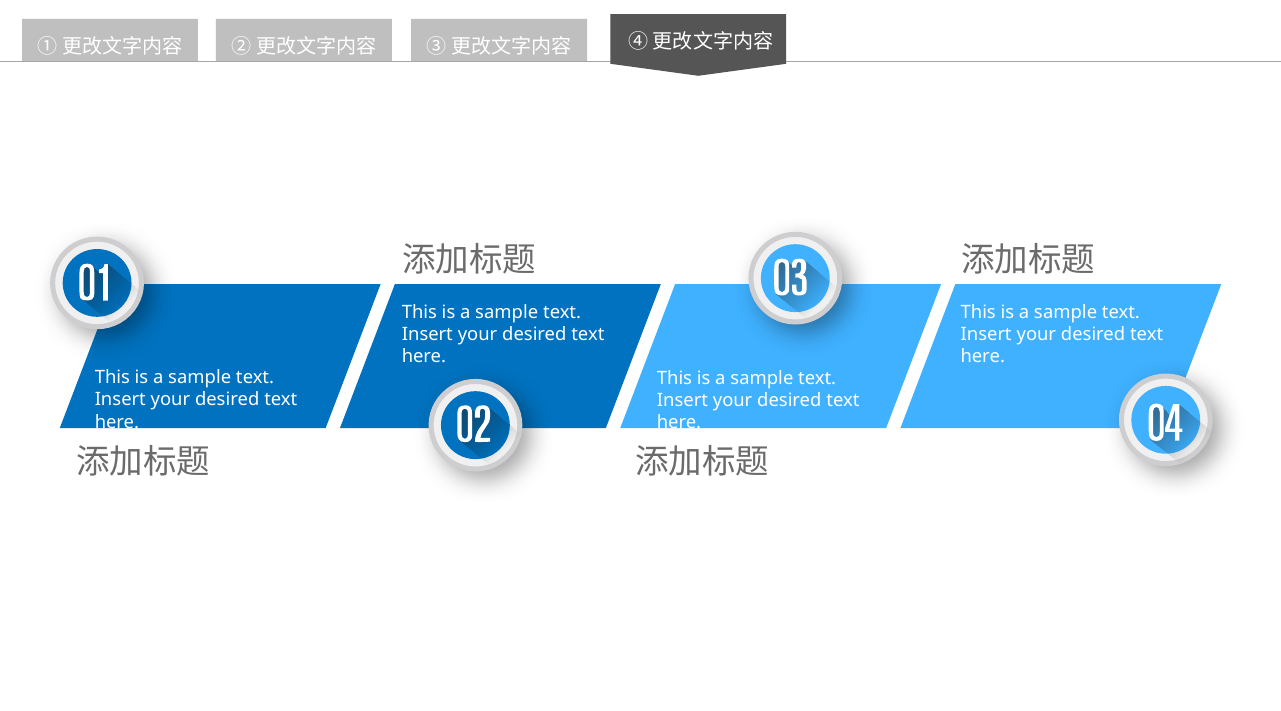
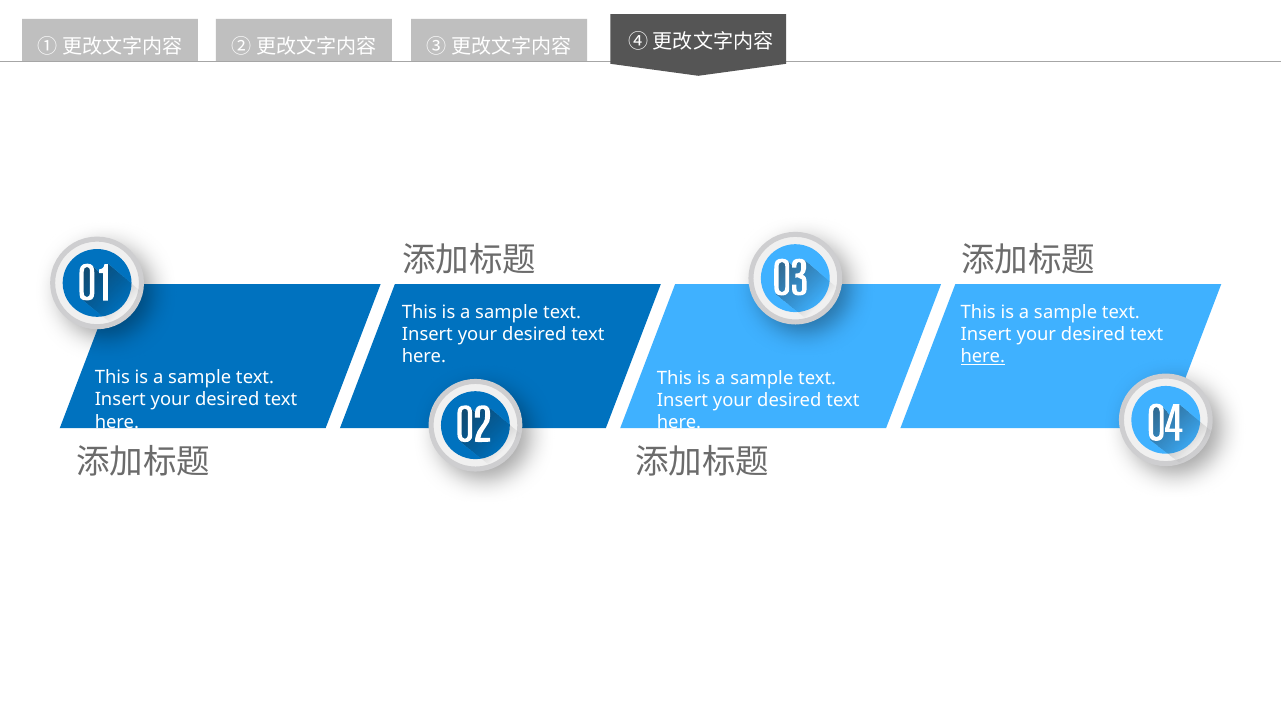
here at (983, 356) underline: none -> present
